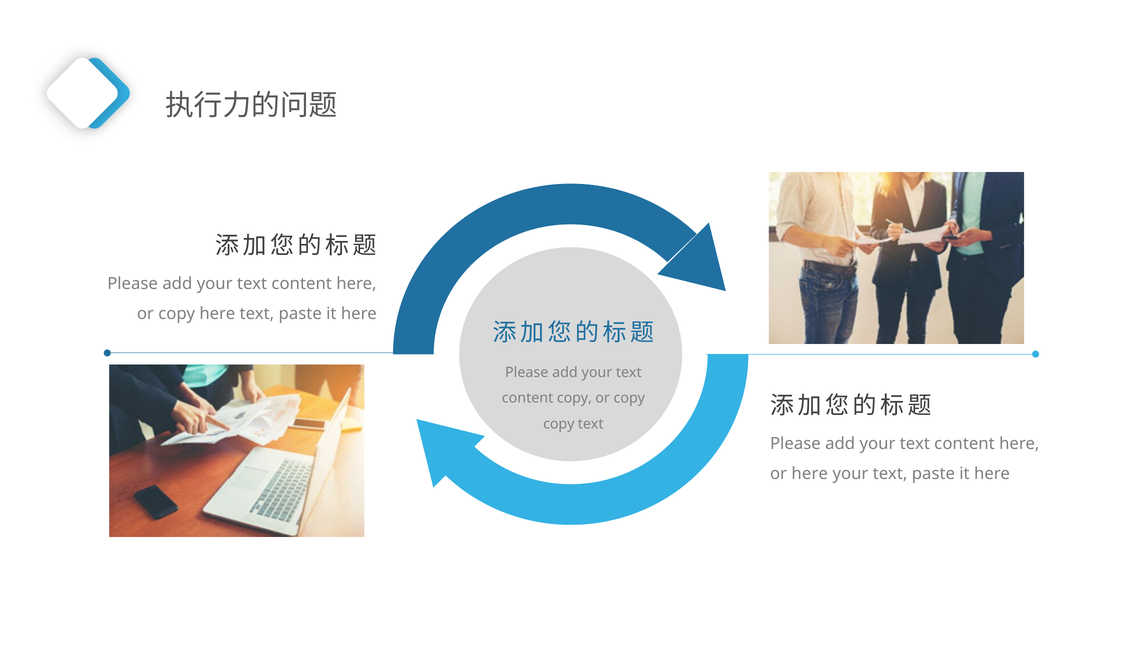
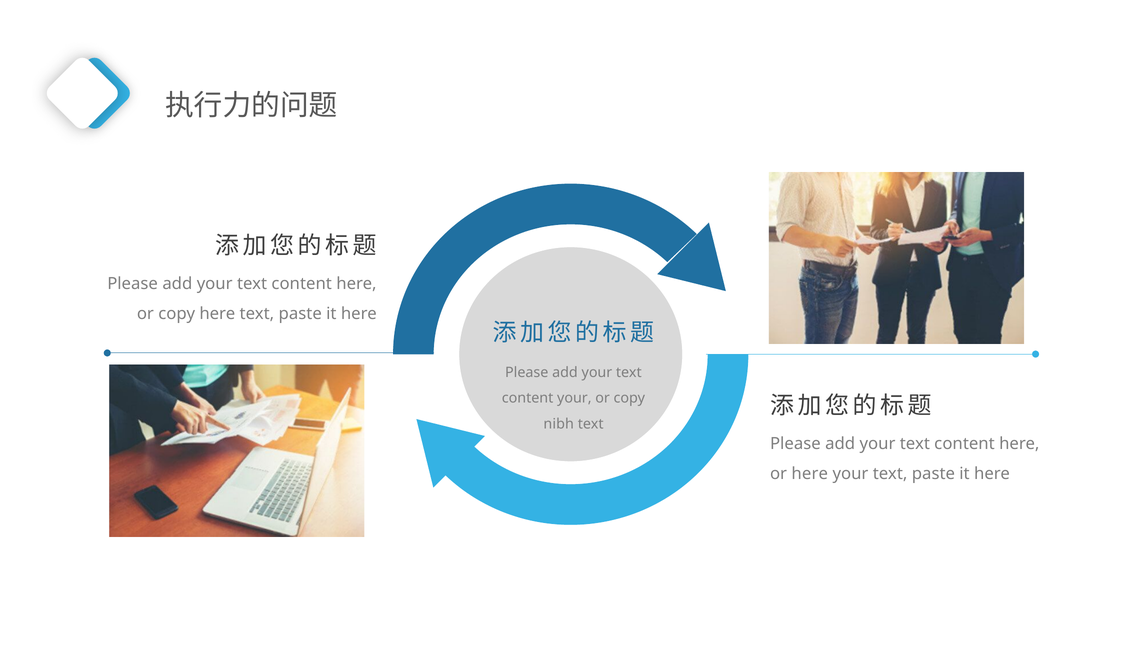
content copy: copy -> your
copy at (559, 424): copy -> nibh
